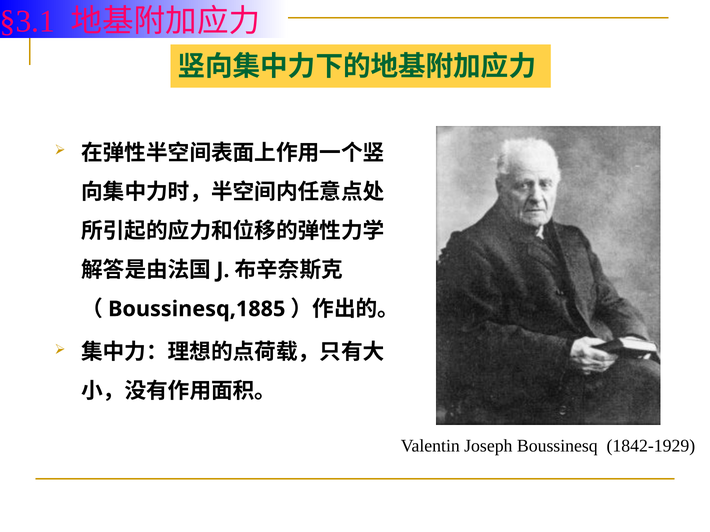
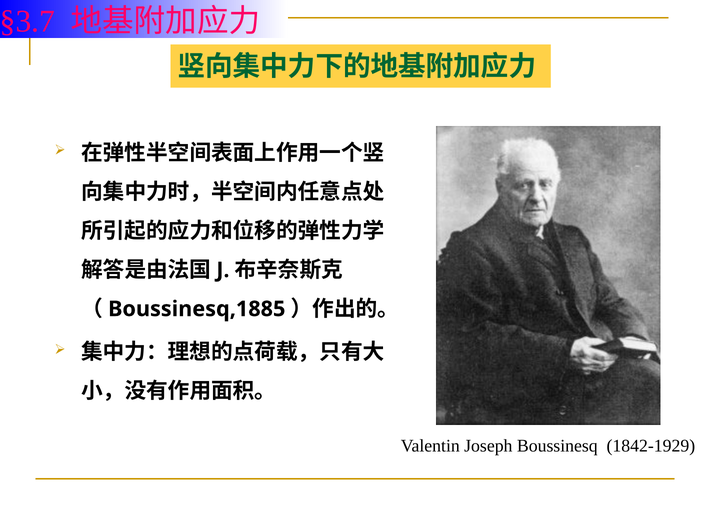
§3.1: §3.1 -> §3.7
